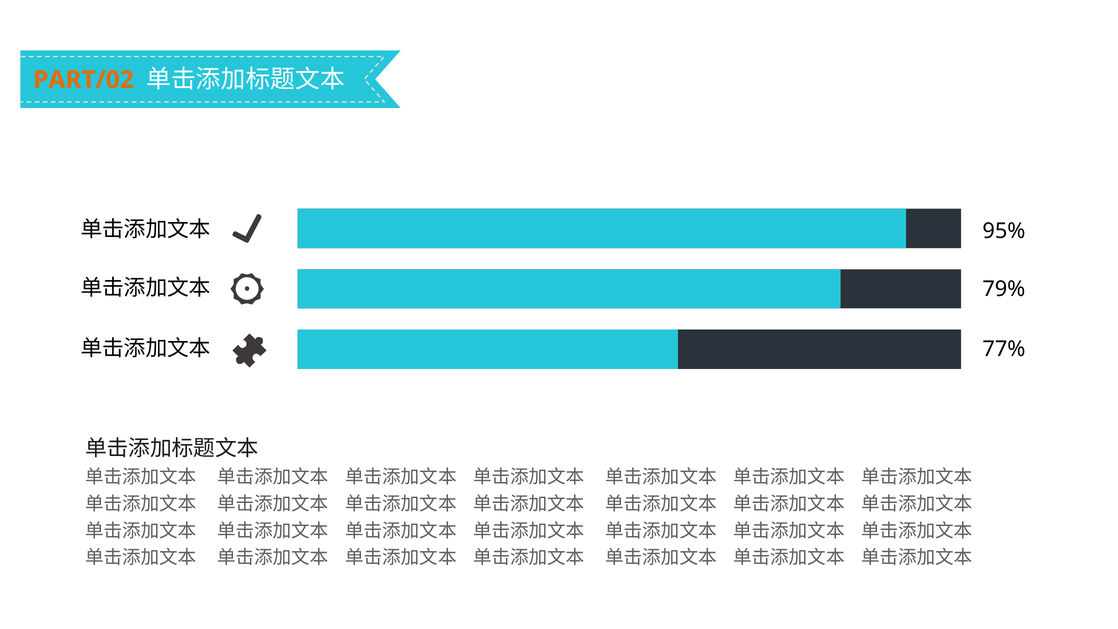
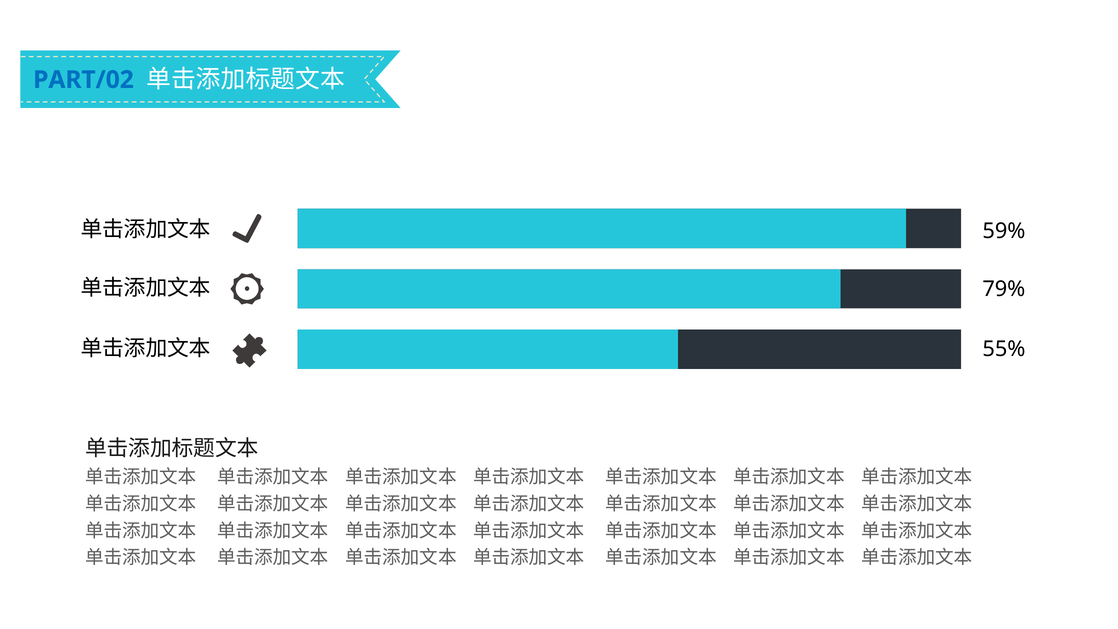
PART/02 colour: orange -> blue
95%: 95% -> 59%
77%: 77% -> 55%
